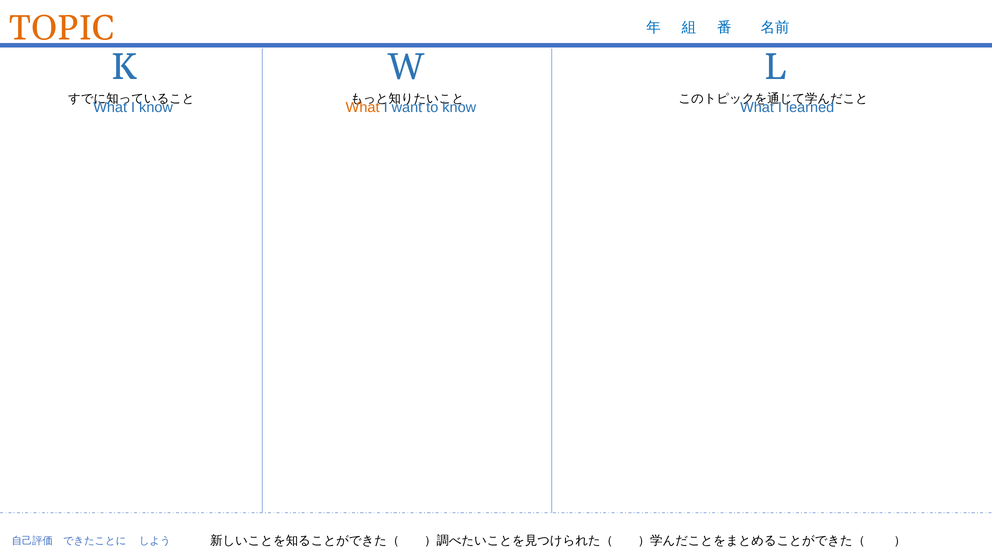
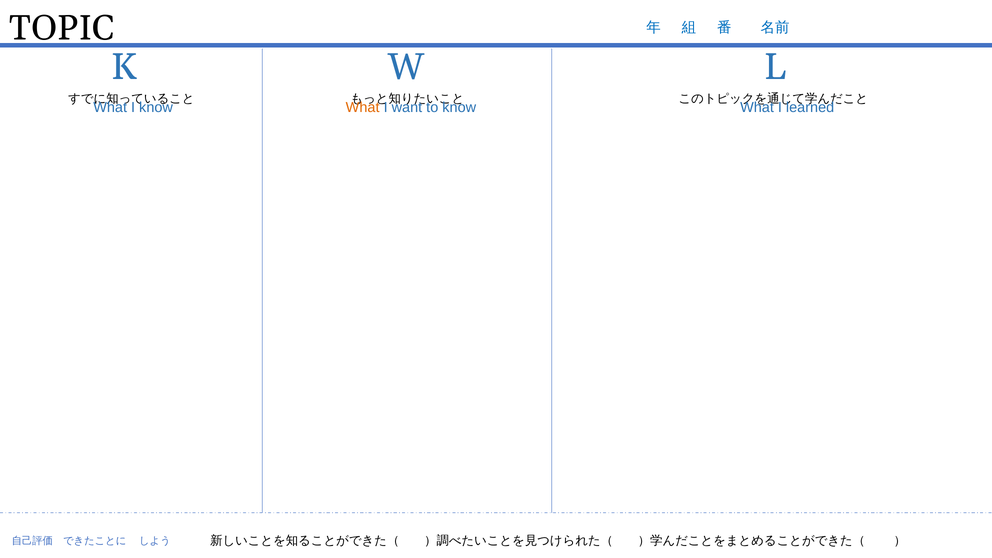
TOPIC colour: orange -> black
